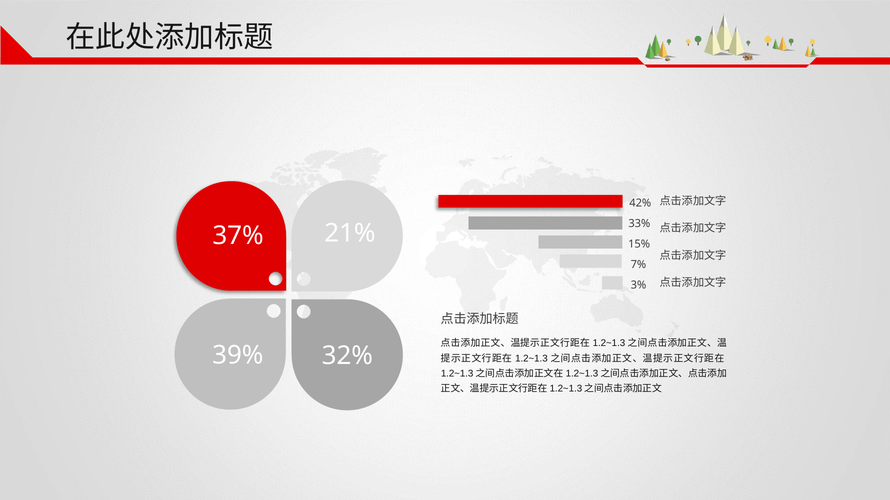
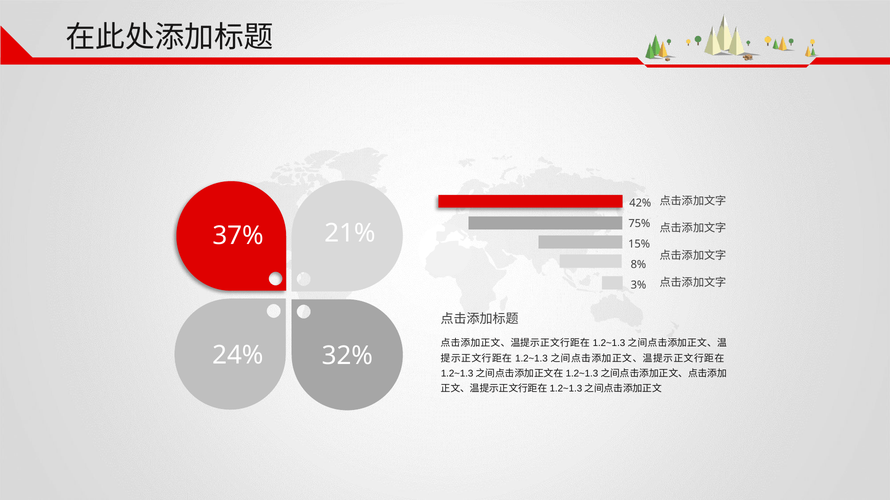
33%: 33% -> 75%
7%: 7% -> 8%
39%: 39% -> 24%
